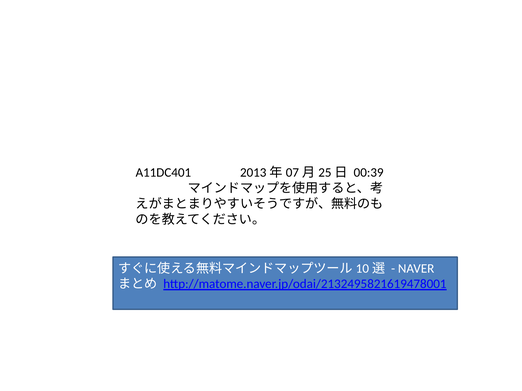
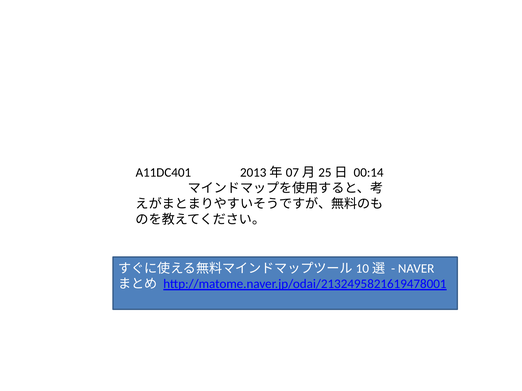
00:39: 00:39 -> 00:14
